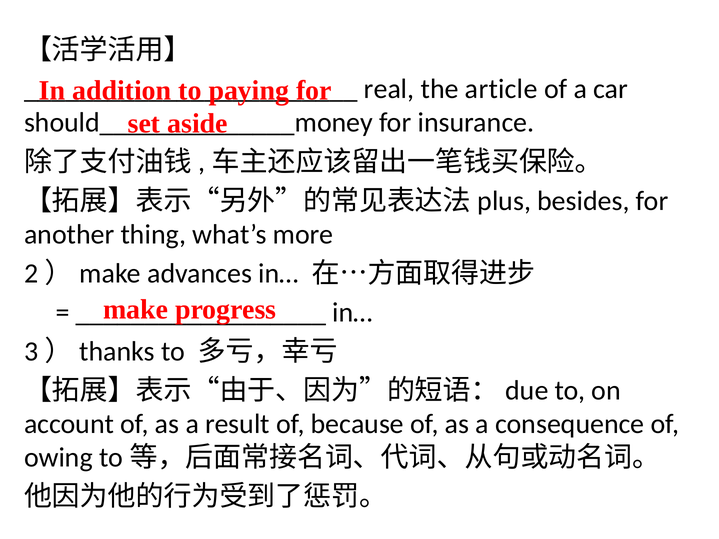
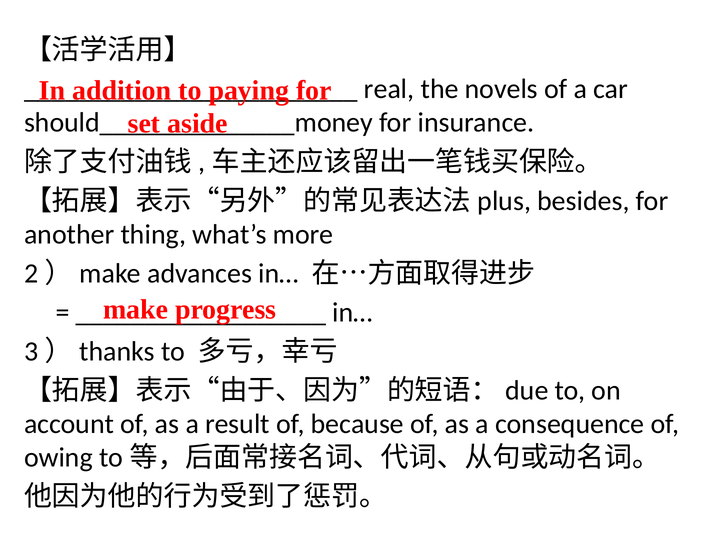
article: article -> novels
